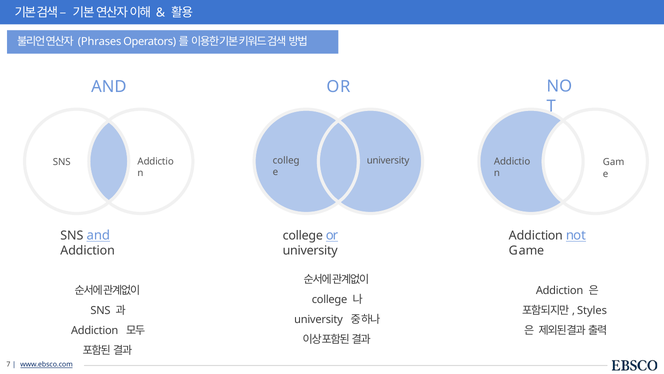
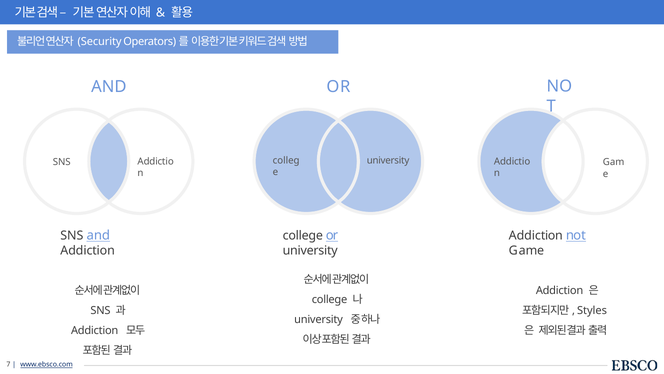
Phrases: Phrases -> Security
